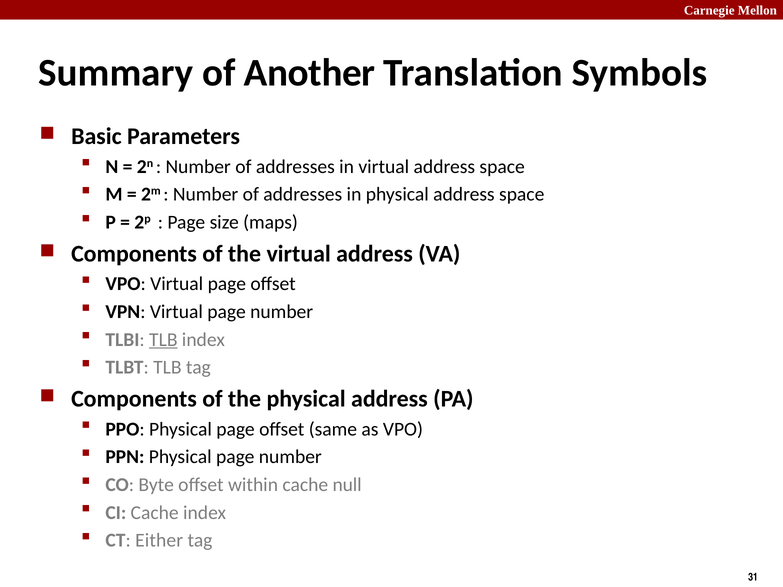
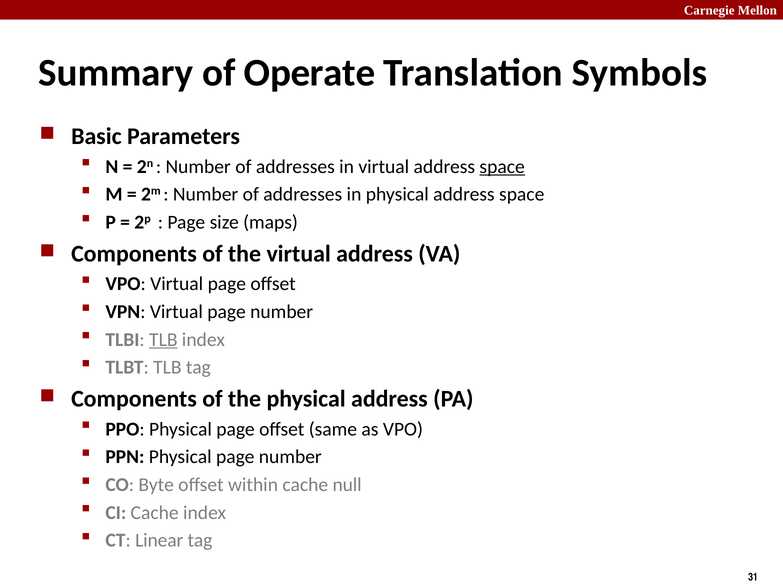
Another: Another -> Operate
space at (502, 167) underline: none -> present
Either: Either -> Linear
